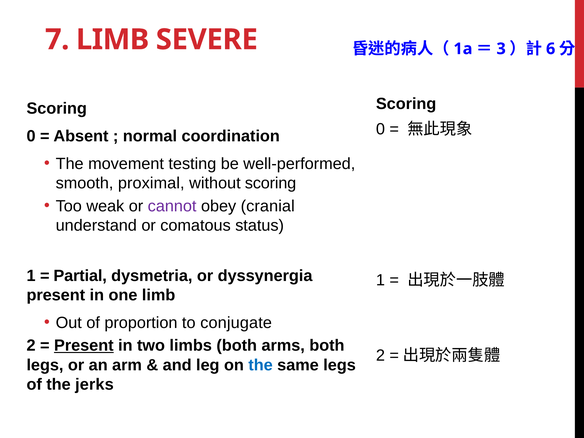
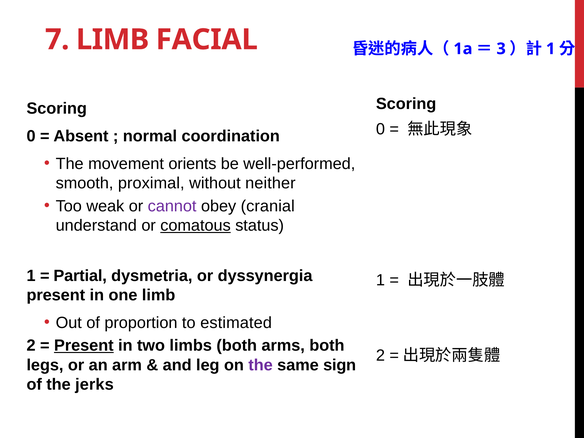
SEVERE: SEVERE -> FACIAL
6 at (551, 49): 6 -> 1
testing: testing -> orients
without scoring: scoring -> neither
comatous underline: none -> present
conjugate: conjugate -> estimated
the at (261, 365) colour: blue -> purple
same legs: legs -> sign
